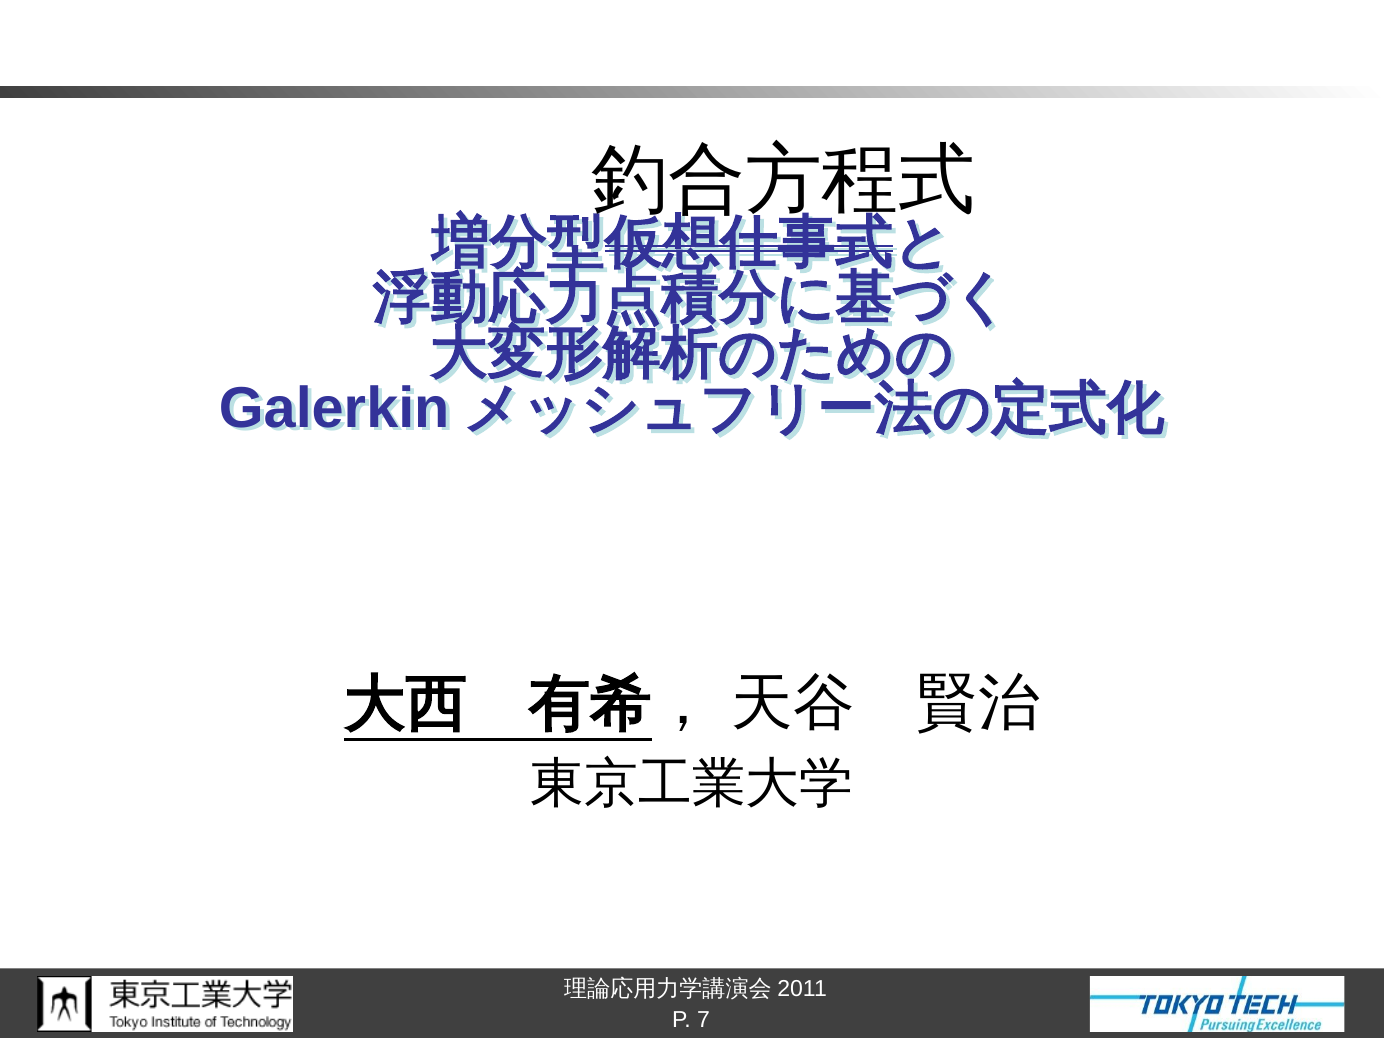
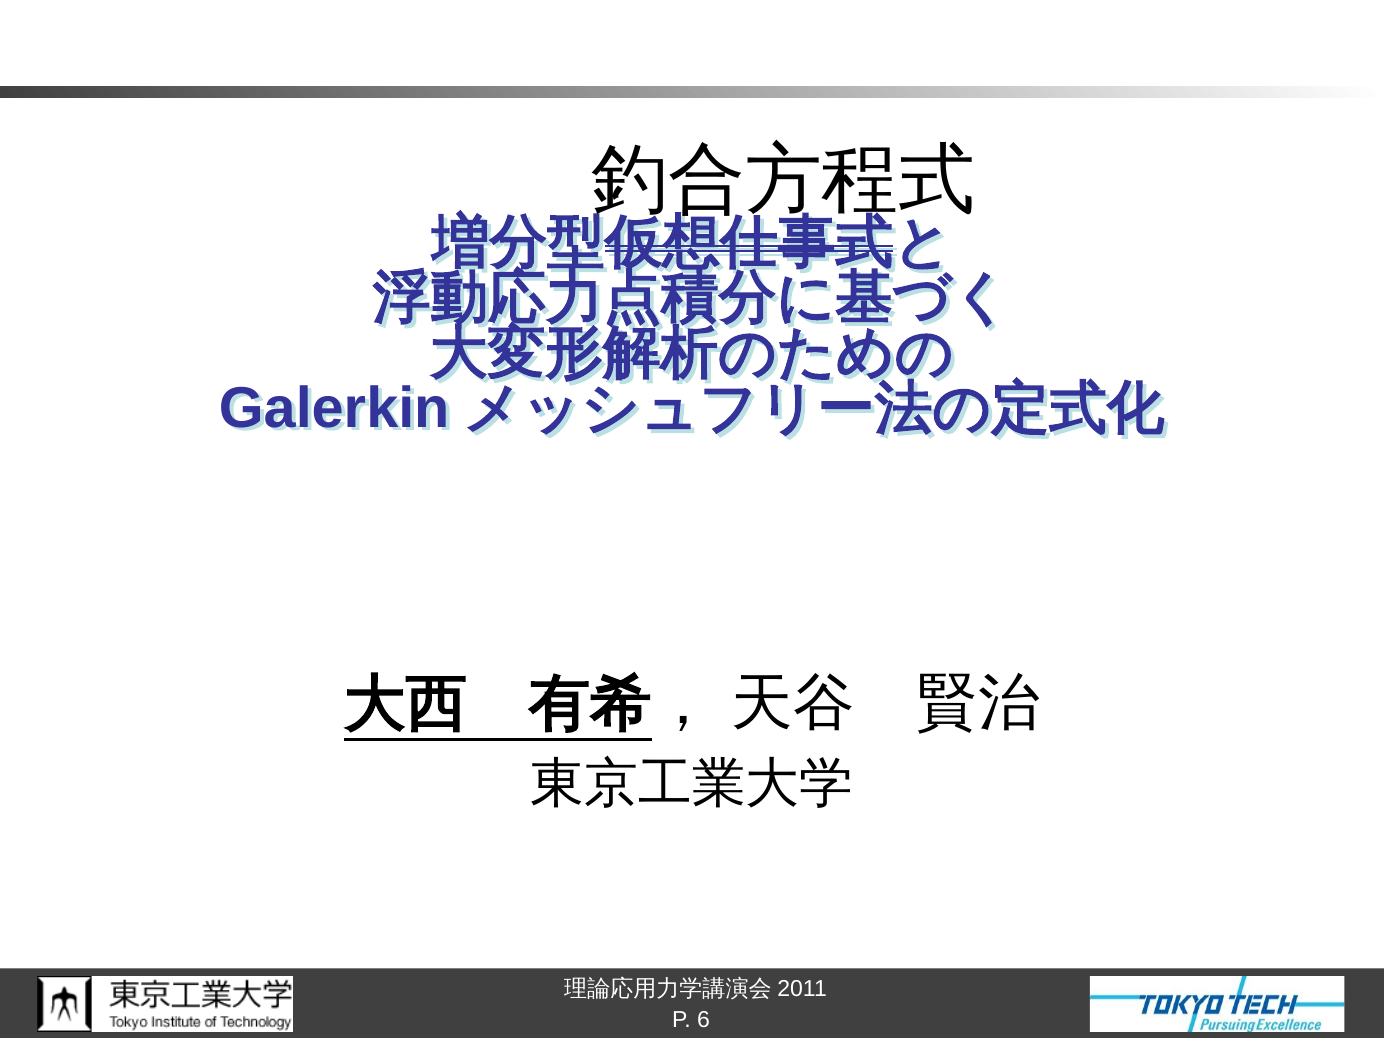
7: 7 -> 6
